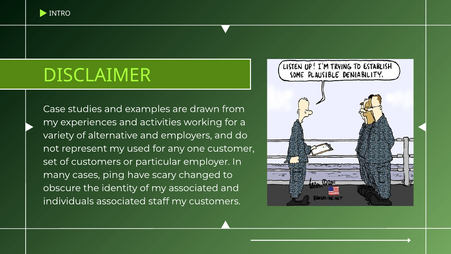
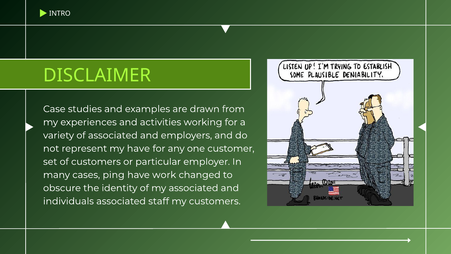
of alternative: alternative -> associated
my used: used -> have
scary: scary -> work
